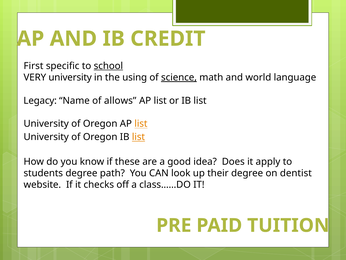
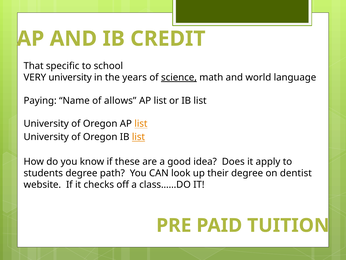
First: First -> That
school underline: present -> none
using: using -> years
Legacy: Legacy -> Paying
